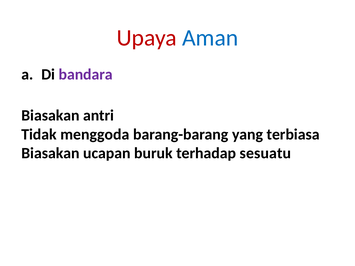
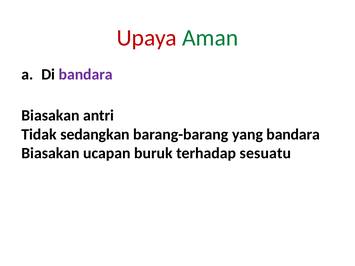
Aman colour: blue -> green
menggoda: menggoda -> sedangkan
yang terbiasa: terbiasa -> bandara
